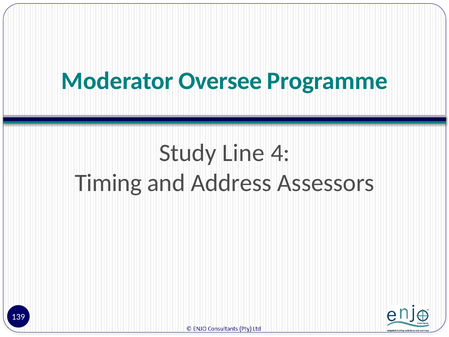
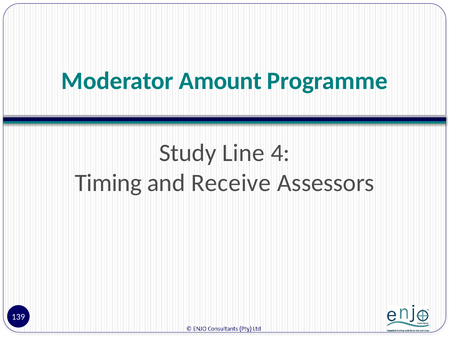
Oversee: Oversee -> Amount
Address: Address -> Receive
